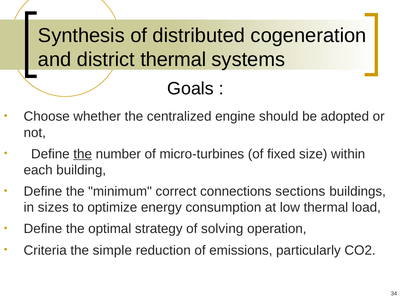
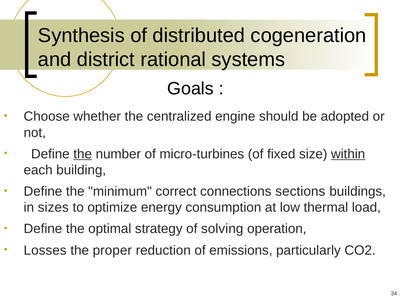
district thermal: thermal -> rational
within underline: none -> present
Criteria: Criteria -> Losses
simple: simple -> proper
